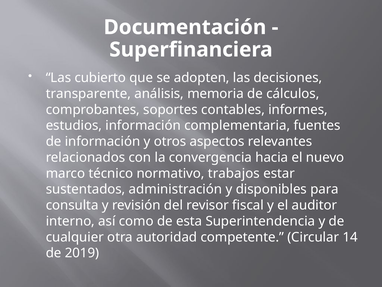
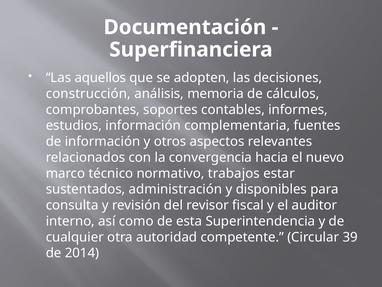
cubierto: cubierto -> aquellos
transparente: transparente -> construcción
14: 14 -> 39
2019: 2019 -> 2014
